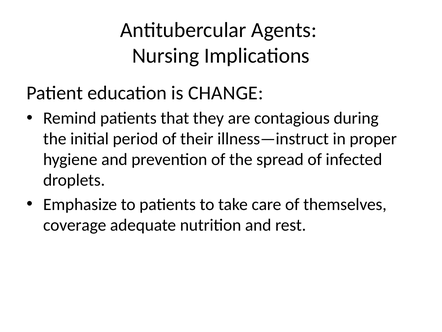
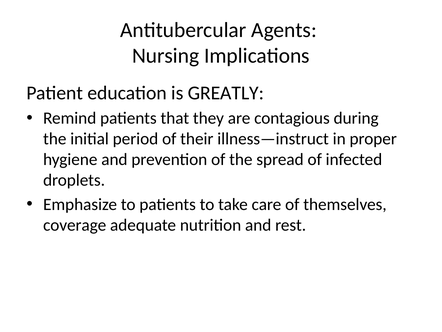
CHANGE: CHANGE -> GREATLY
